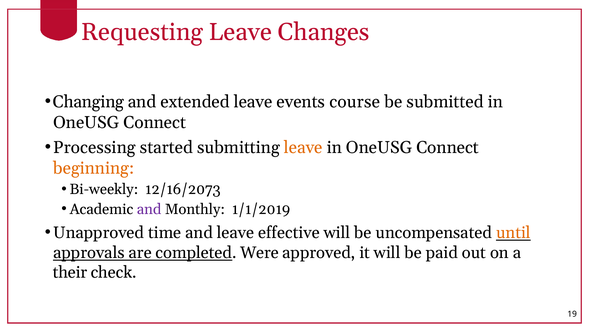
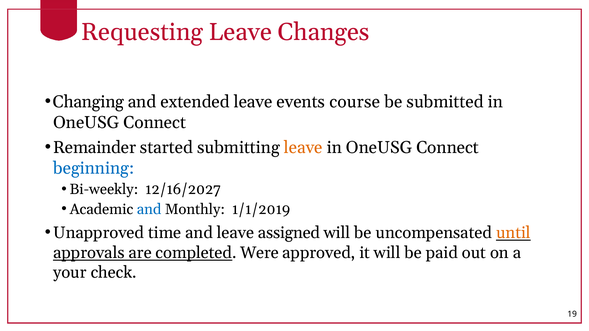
Processing: Processing -> Remainder
beginning colour: orange -> blue
12/16/2073: 12/16/2073 -> 12/16/2027
and at (149, 209) colour: purple -> blue
effective: effective -> assigned
their: their -> your
